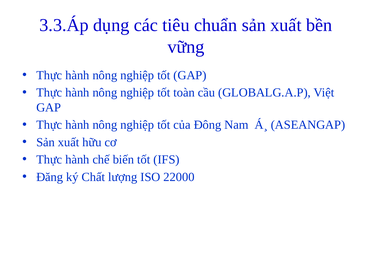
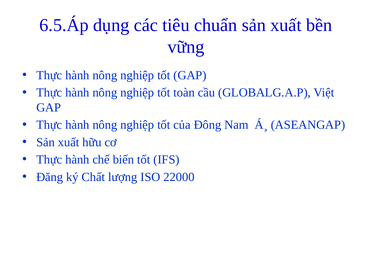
3.3.Áp: 3.3.Áp -> 6.5.Áp
